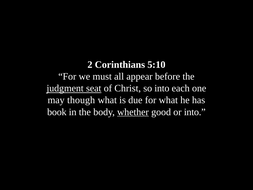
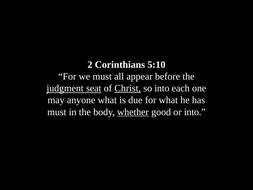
Christ underline: none -> present
though: though -> anyone
book at (57, 112): book -> must
